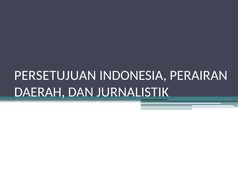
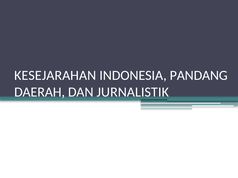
PERSETUJUAN: PERSETUJUAN -> KESEJARAHAN
PERAIRAN: PERAIRAN -> PANDANG
